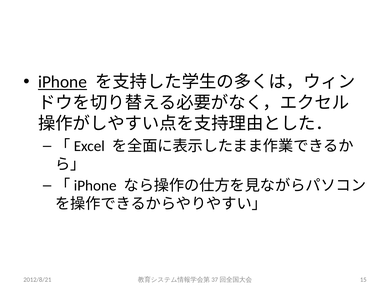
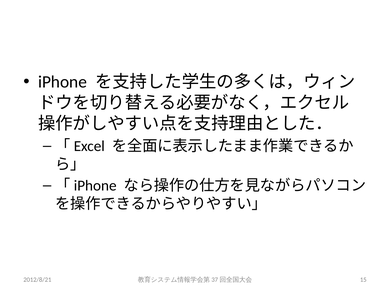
iPhone underline: present -> none
